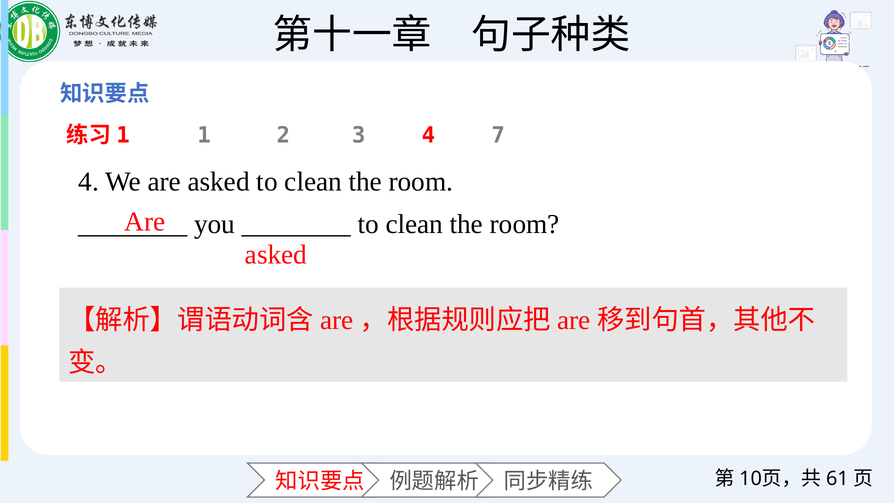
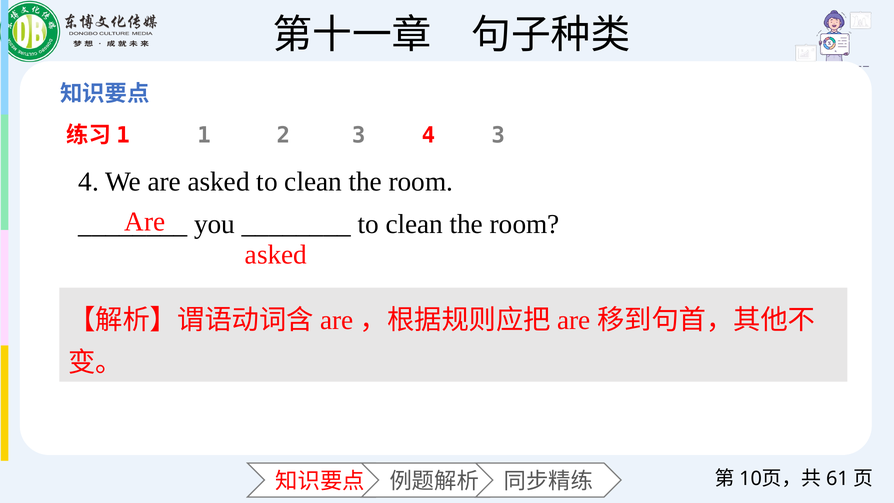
4 7: 7 -> 3
